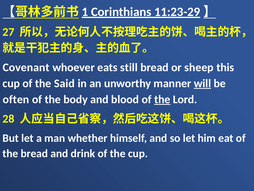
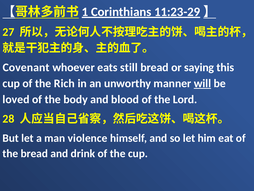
sheep: sheep -> saying
Said: Said -> Rich
often: often -> loved
the at (162, 99) underline: present -> none
whether: whether -> violence
